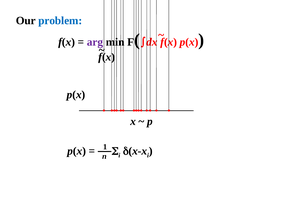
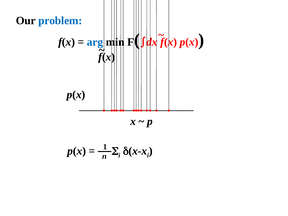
arg colour: purple -> blue
